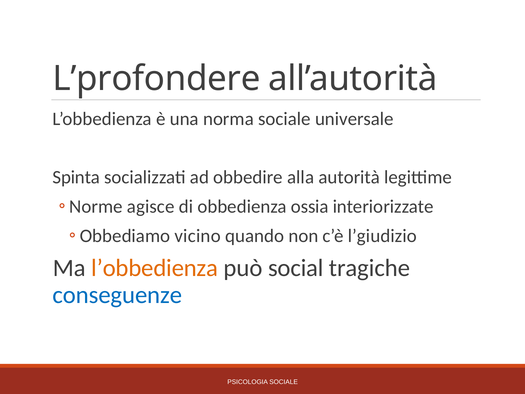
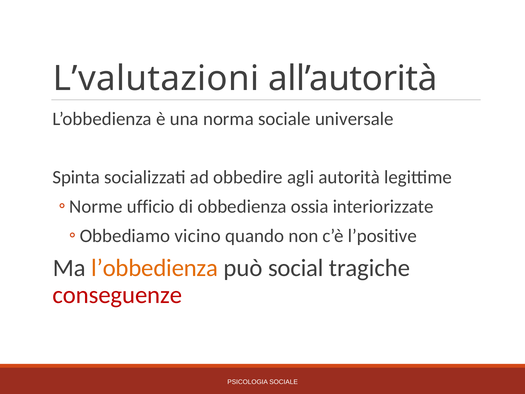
L’profondere: L’profondere -> L’valutazioni
alla: alla -> agli
agisce: agisce -> ufficio
l’giudizio: l’giudizio -> l’positive
conseguenze colour: blue -> red
